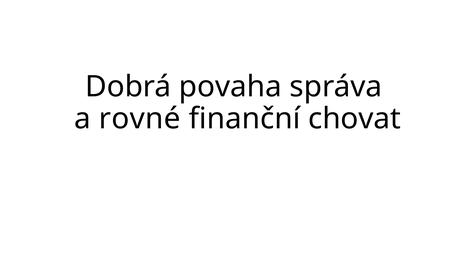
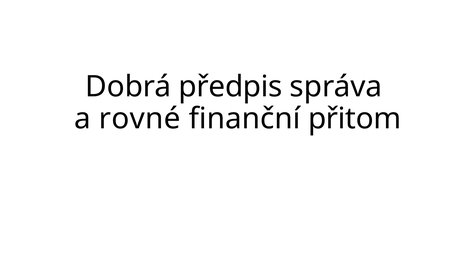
povaha: povaha -> předpis
chovat: chovat -> přitom
